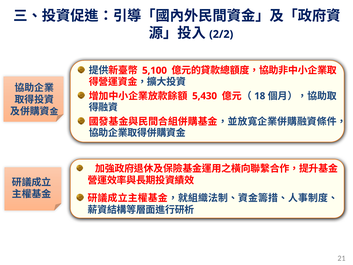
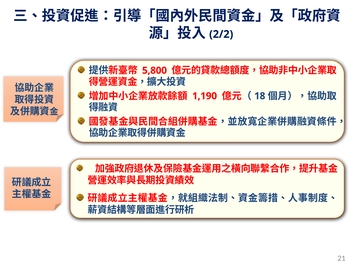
5,100: 5,100 -> 5,800
5,430: 5,430 -> 1,190
